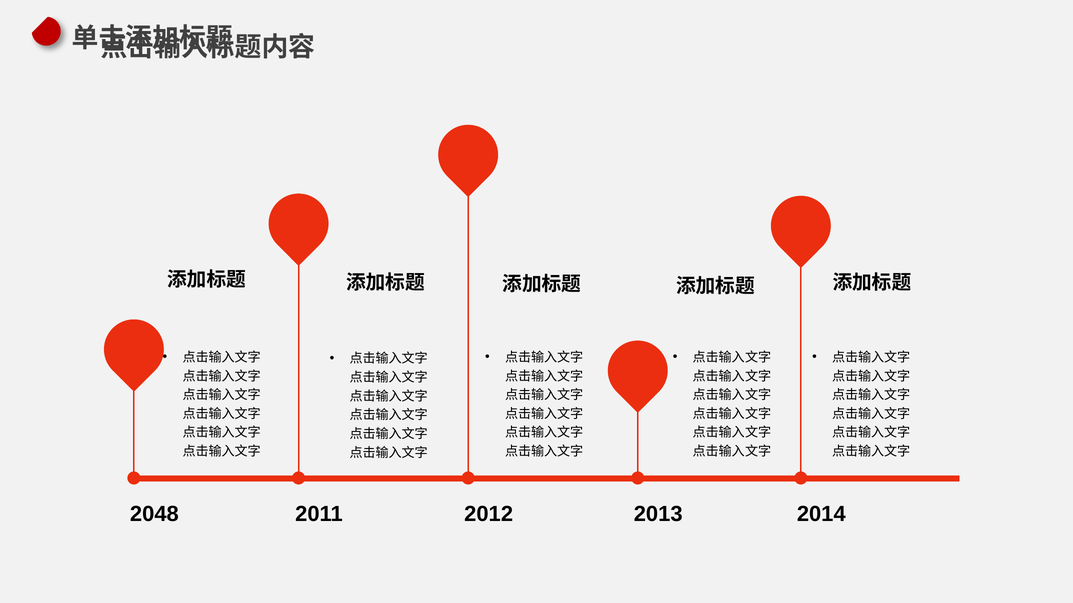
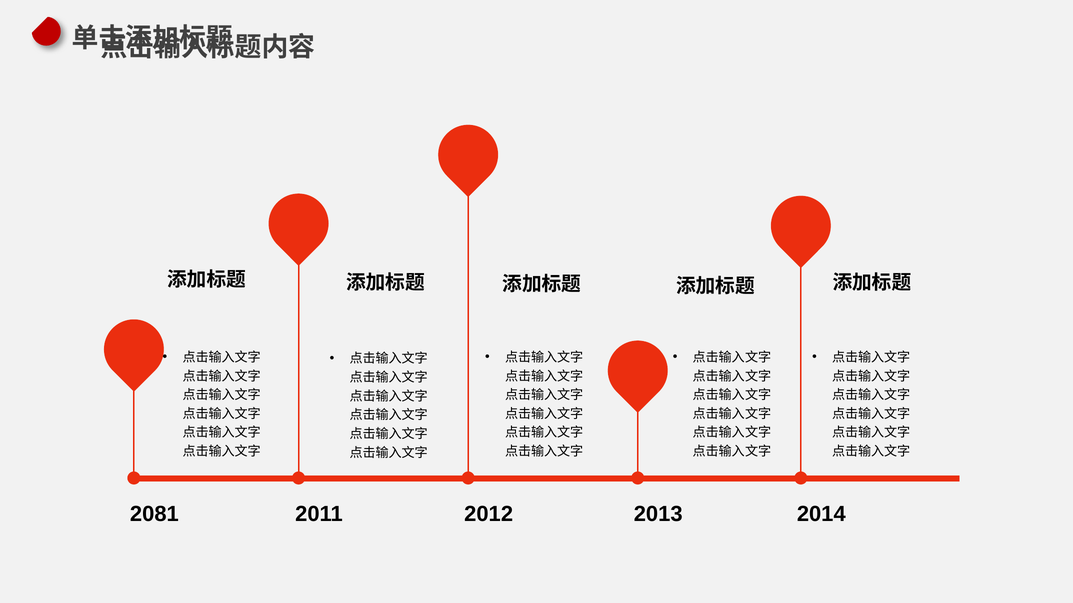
2048: 2048 -> 2081
